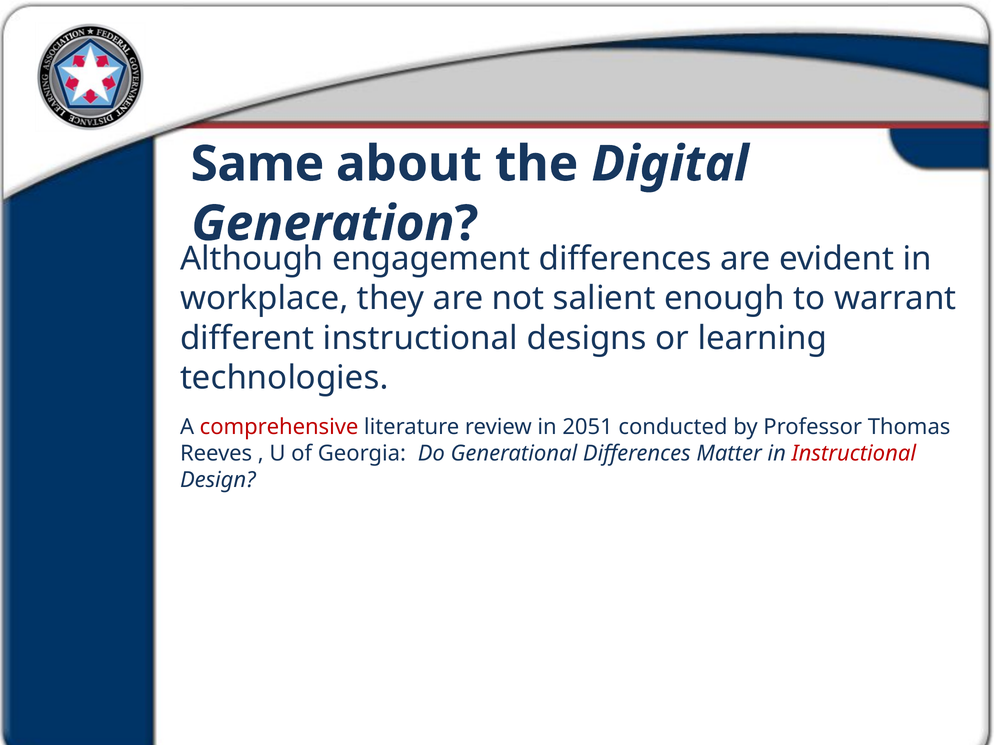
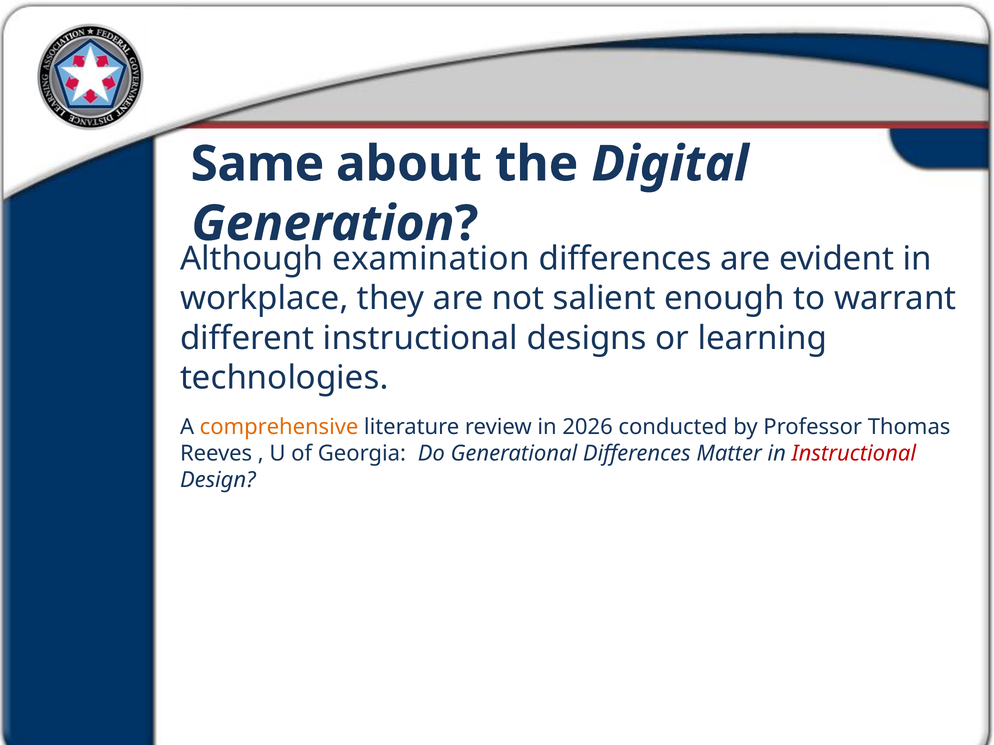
engagement: engagement -> examination
comprehensive colour: red -> orange
2051: 2051 -> 2026
